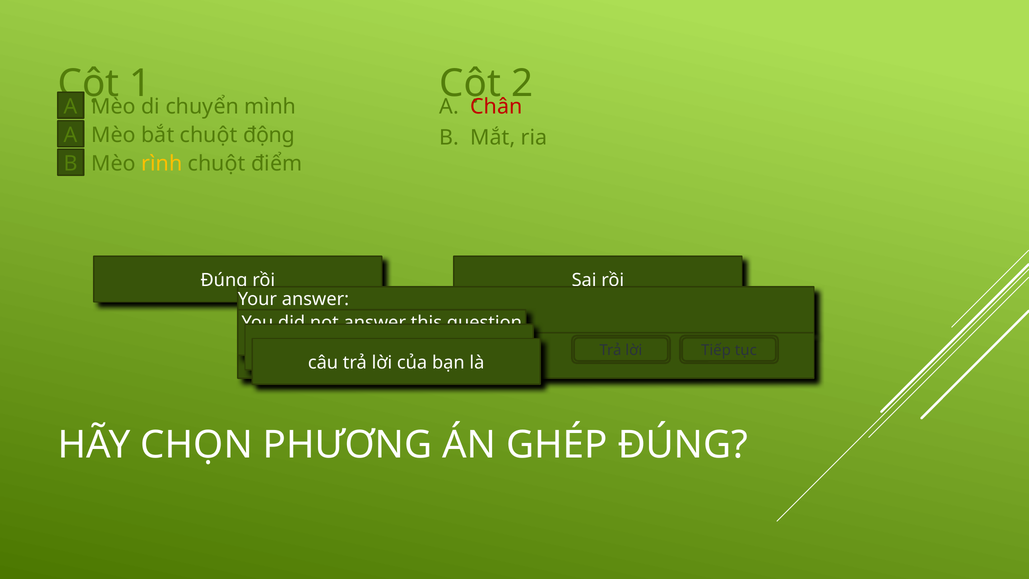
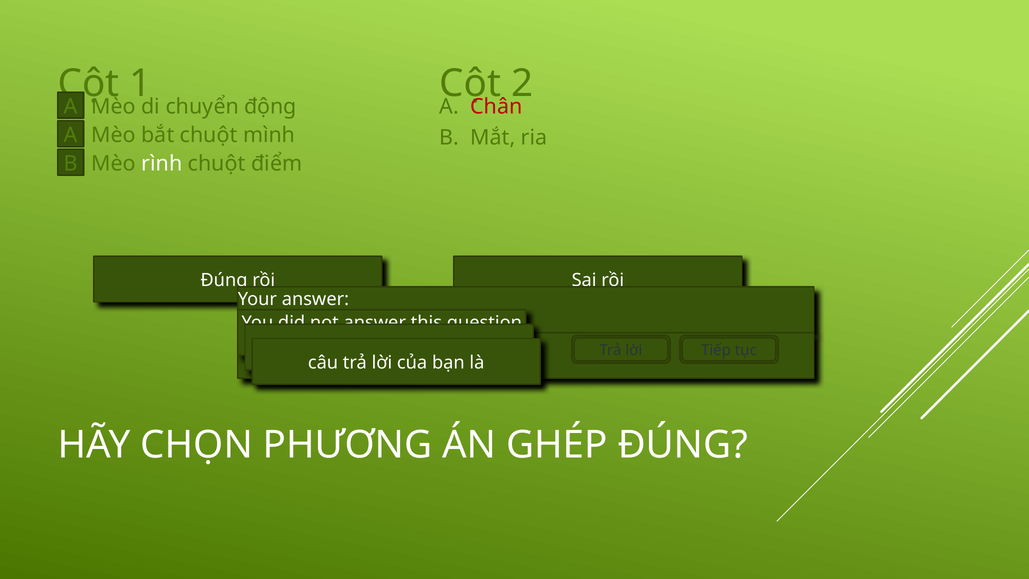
mình: mình -> động
động: động -> mình
rình colour: yellow -> white
